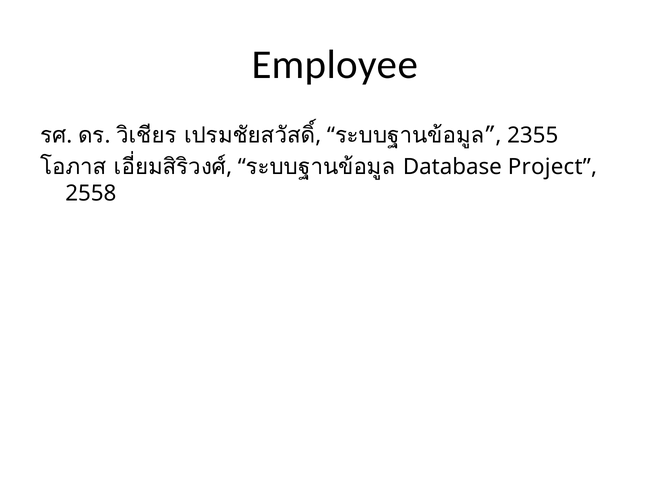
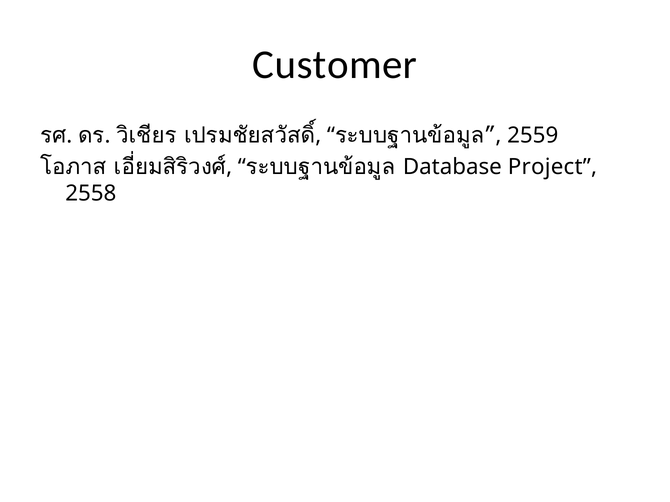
Employee: Employee -> Customer
2355: 2355 -> 2559
